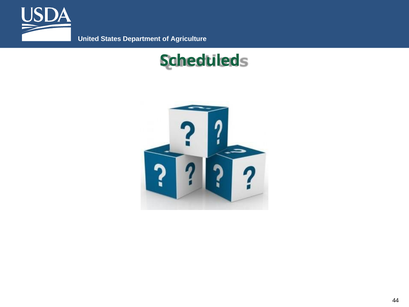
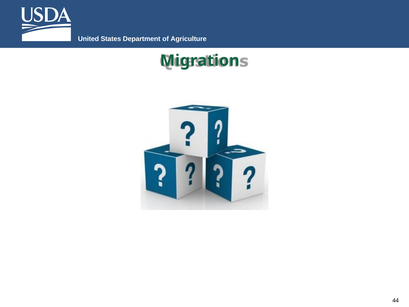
Scheduled: Scheduled -> Migration
